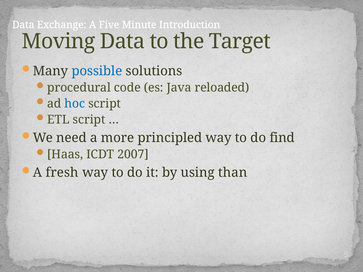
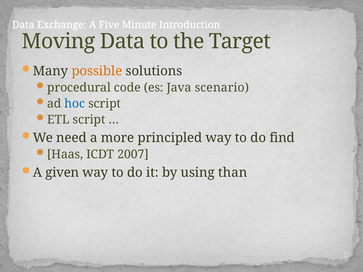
possible colour: blue -> orange
reloaded: reloaded -> scenario
fresh: fresh -> given
